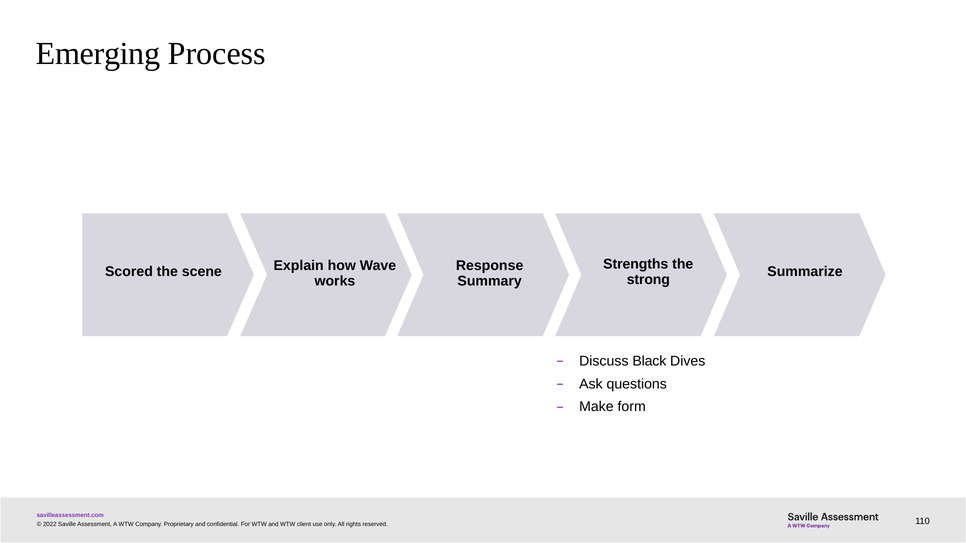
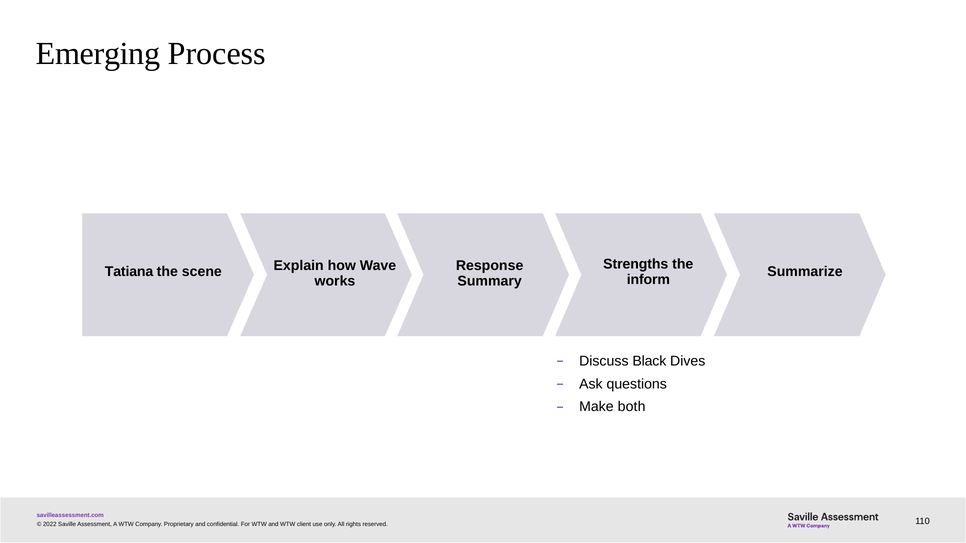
Scored: Scored -> Tatiana
strong: strong -> inform
form: form -> both
